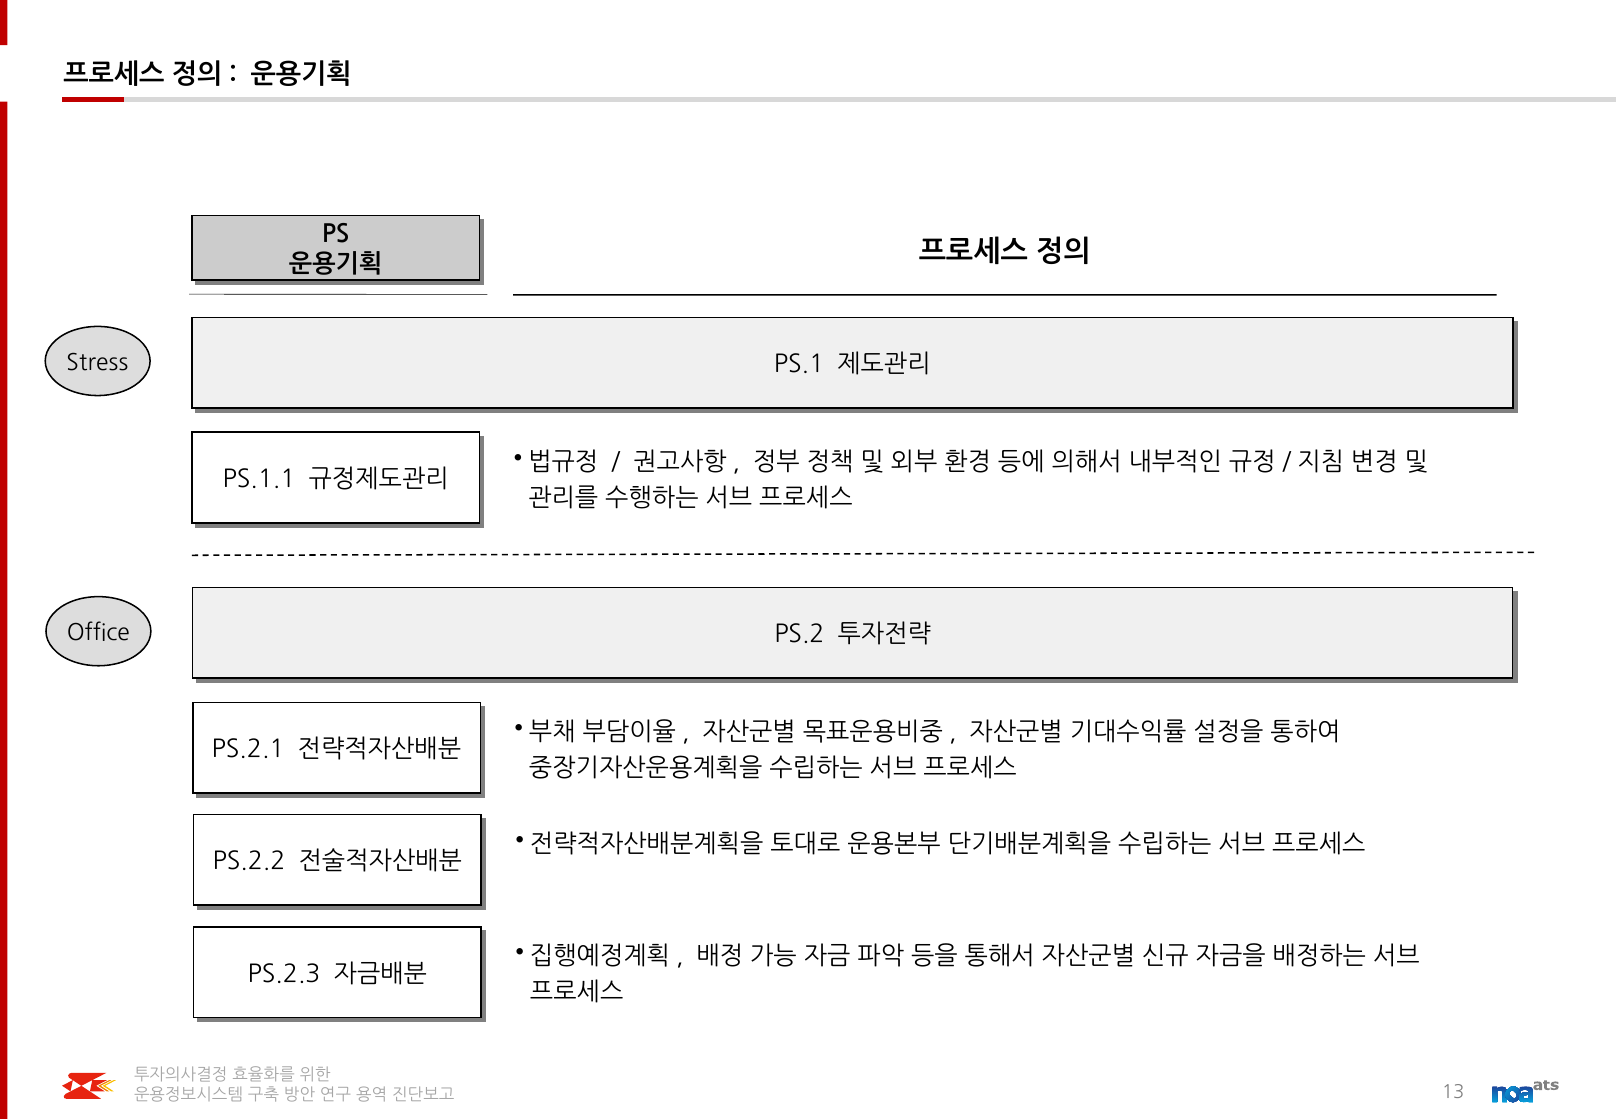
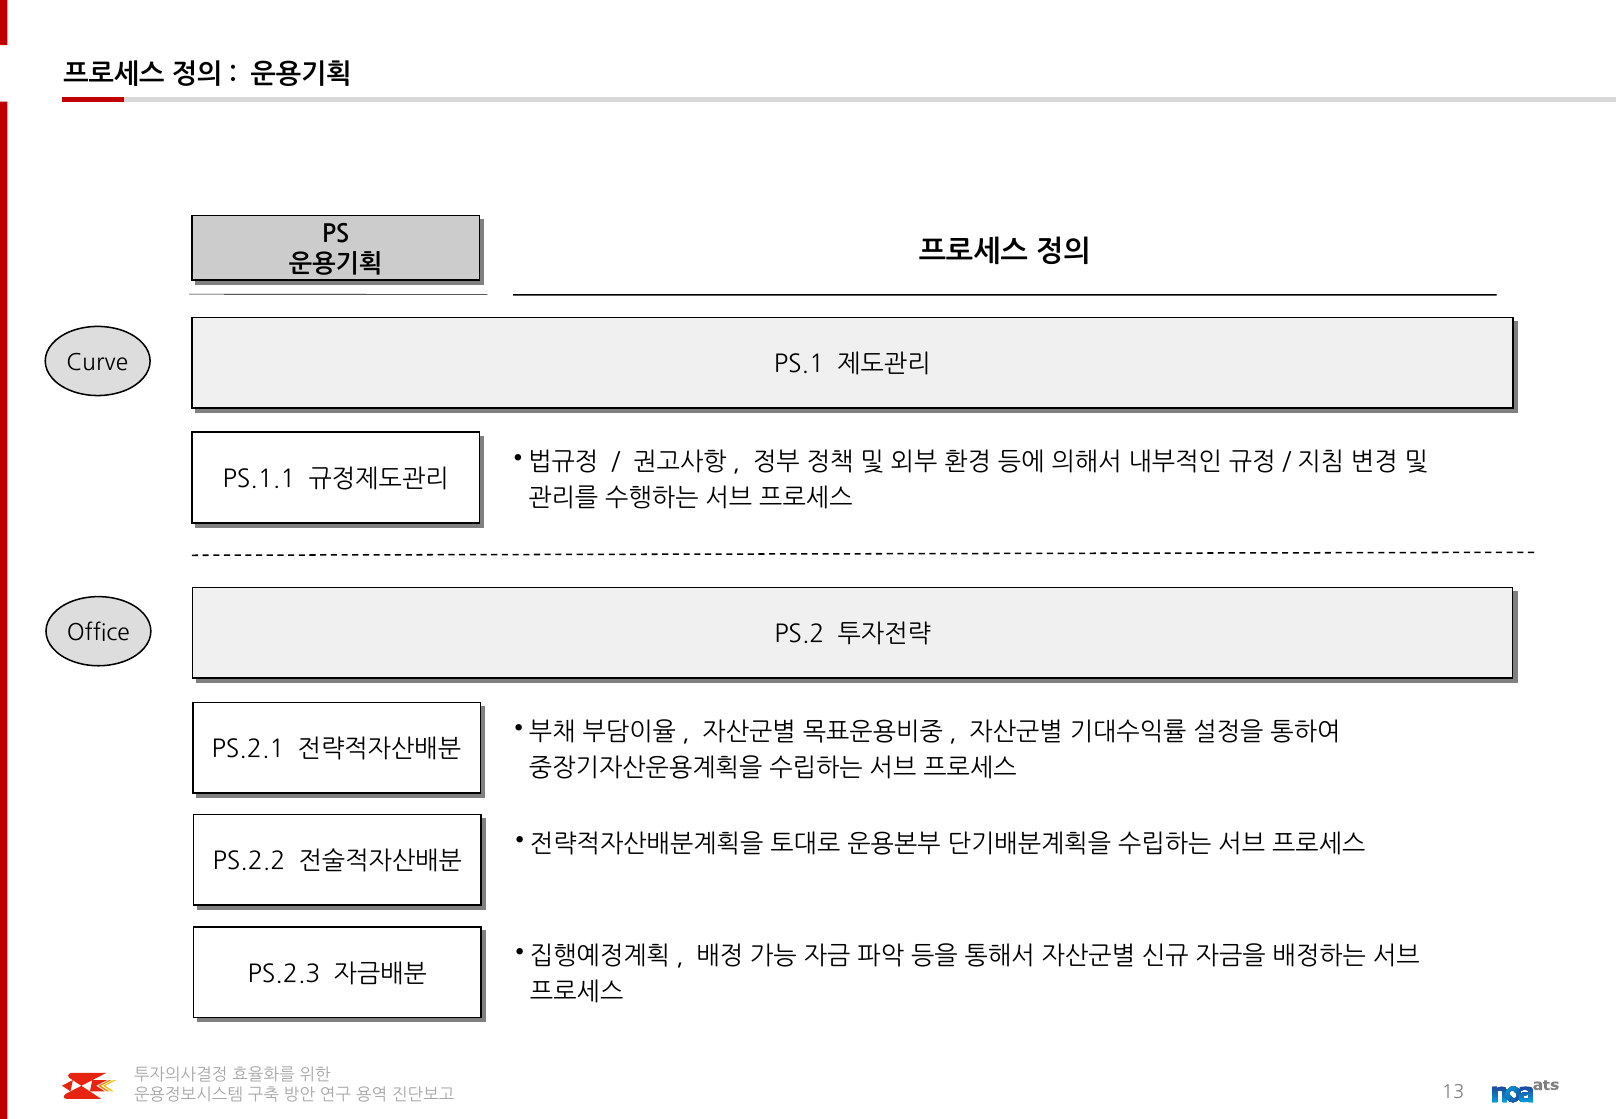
Stress: Stress -> Curve
